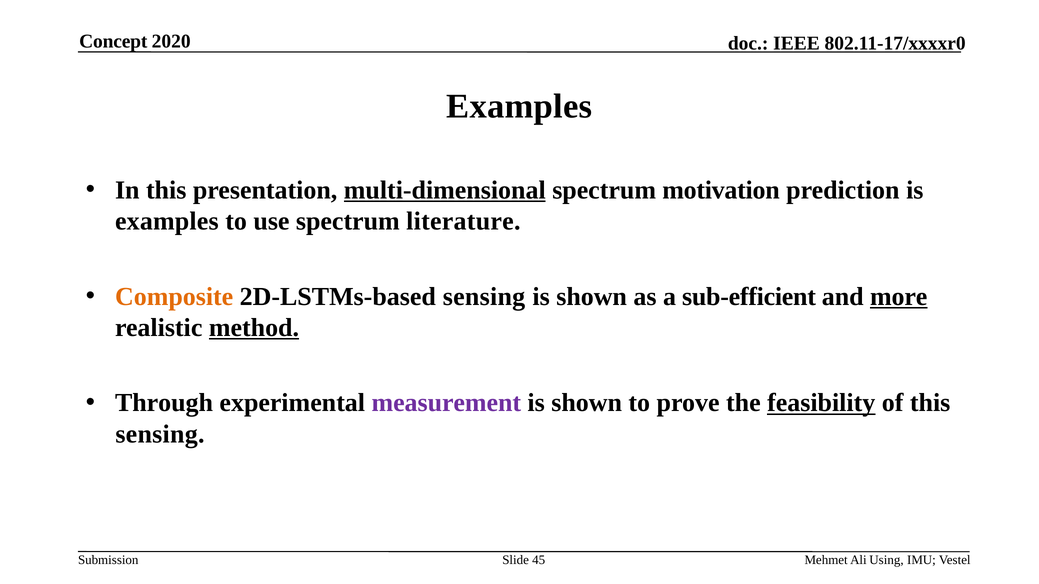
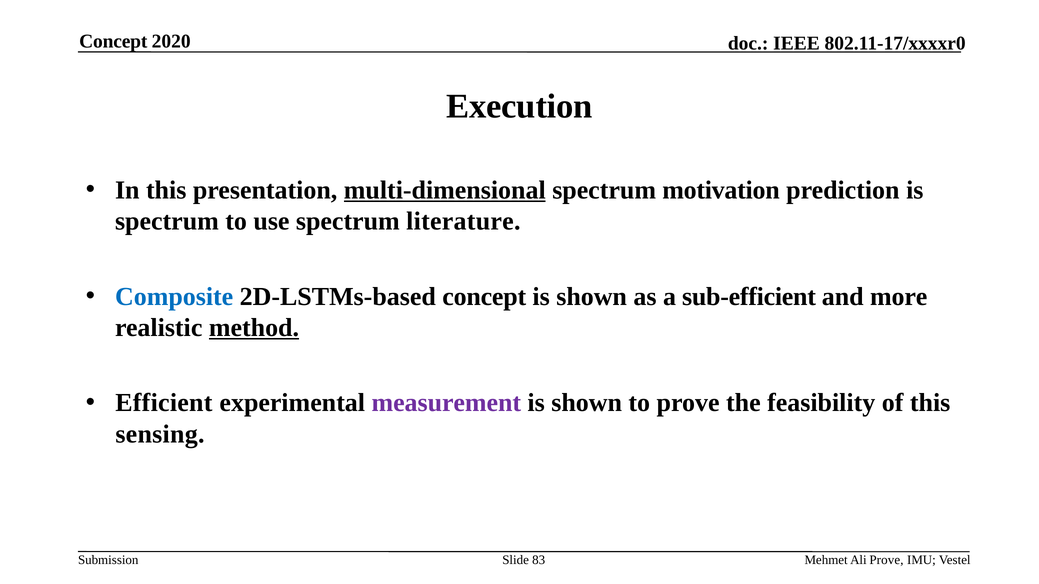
Examples at (519, 106): Examples -> Execution
examples at (167, 221): examples -> spectrum
Composite colour: orange -> blue
2D-LSTMs-based sensing: sensing -> concept
more underline: present -> none
Through: Through -> Efficient
feasibility underline: present -> none
45: 45 -> 83
Ali Using: Using -> Prove
